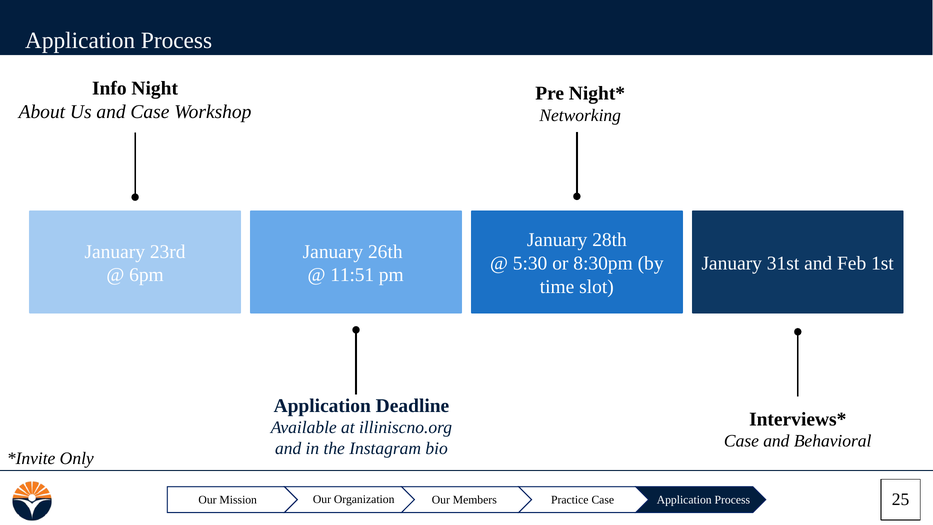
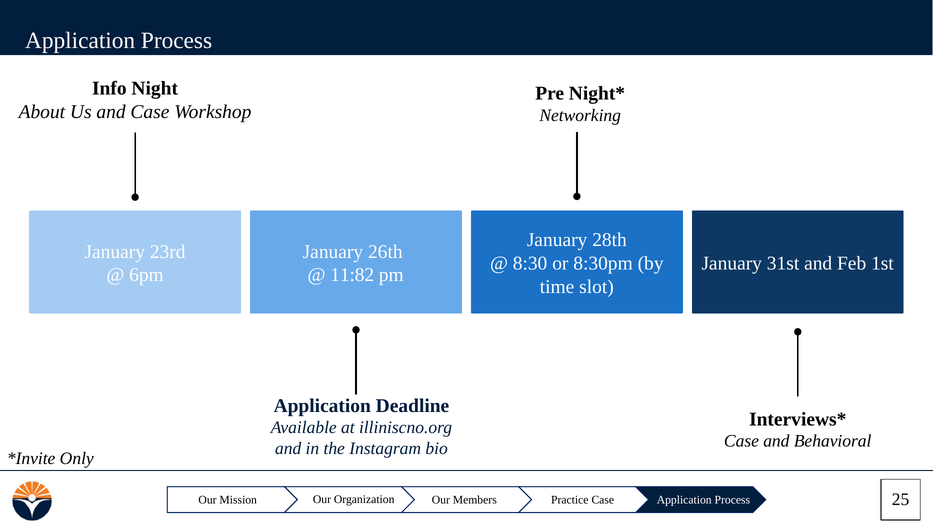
5:30: 5:30 -> 8:30
11:51: 11:51 -> 11:82
